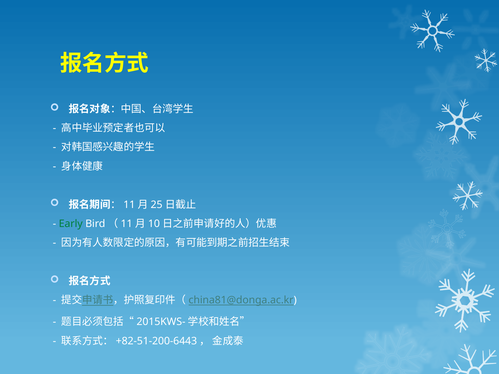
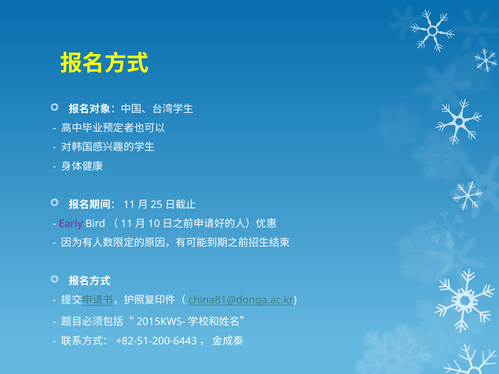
Early colour: green -> purple
